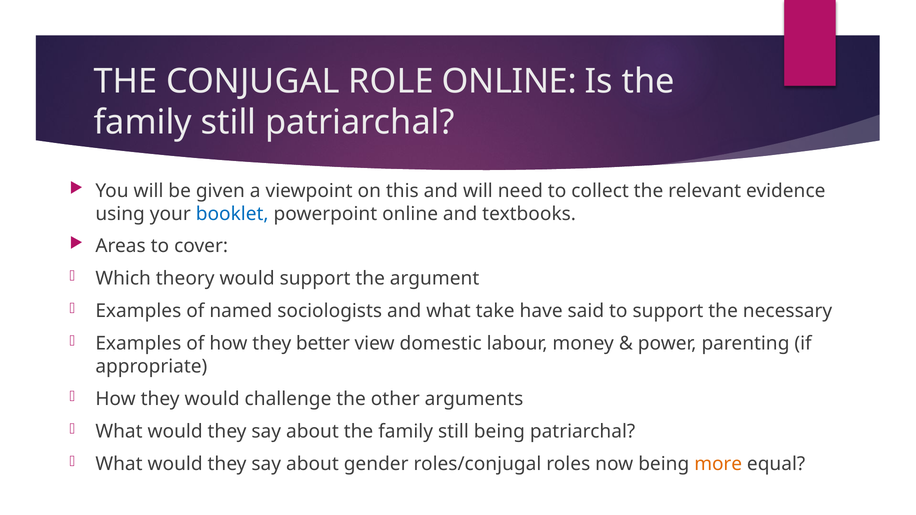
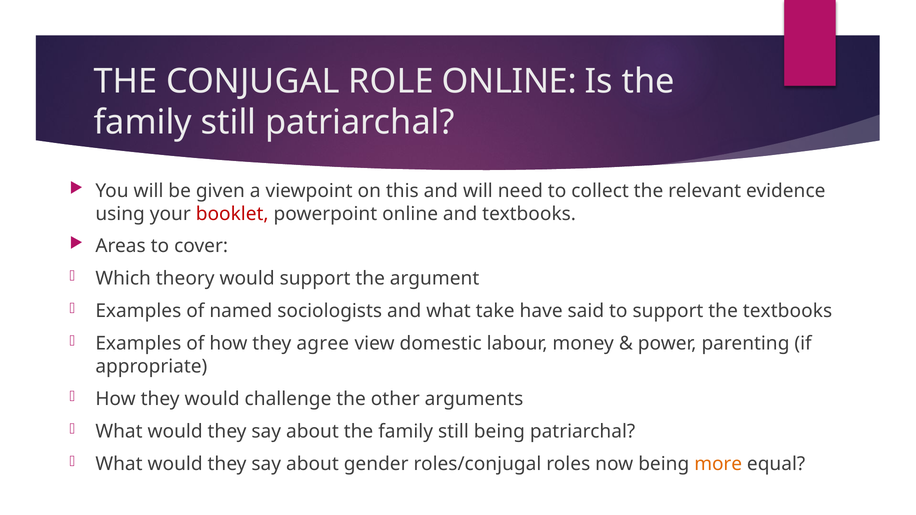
booklet colour: blue -> red
the necessary: necessary -> textbooks
better: better -> agree
